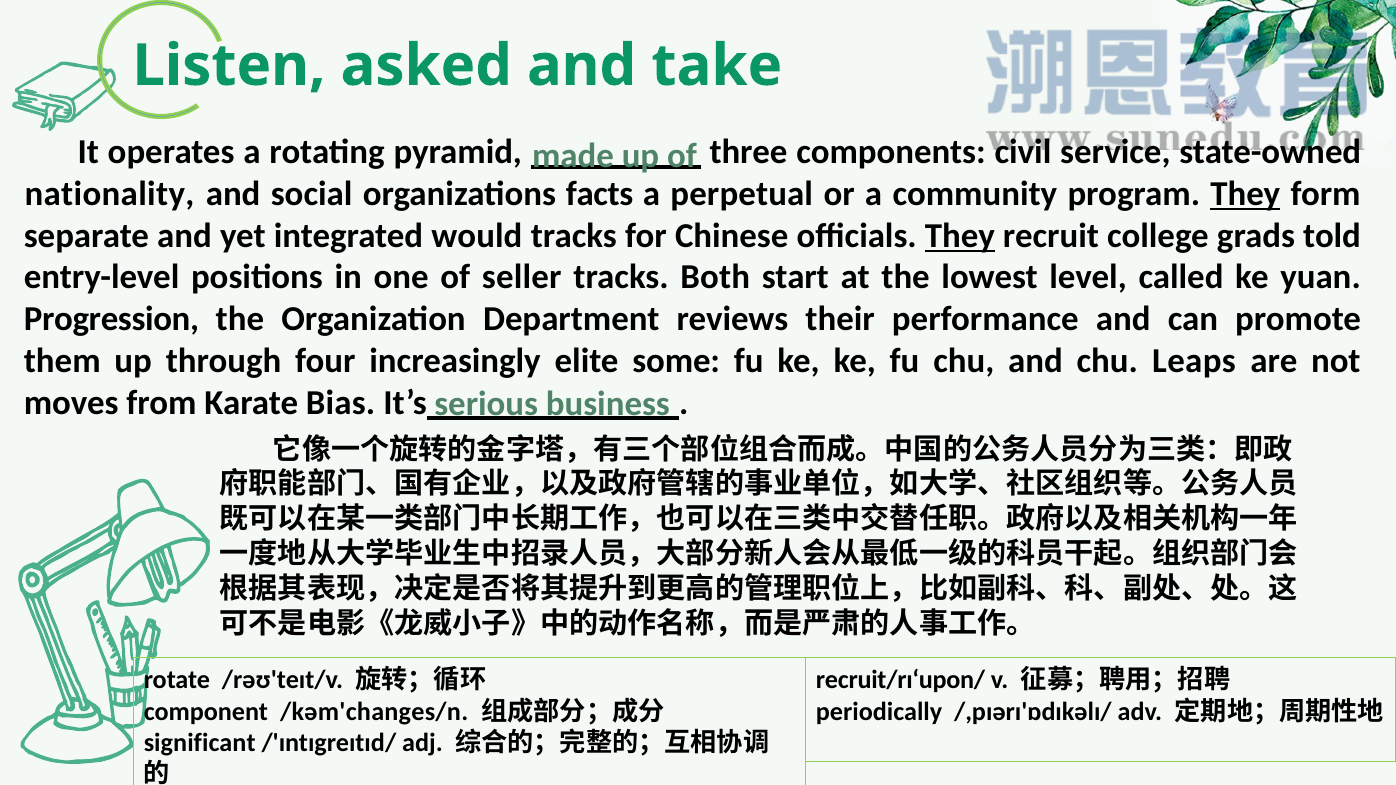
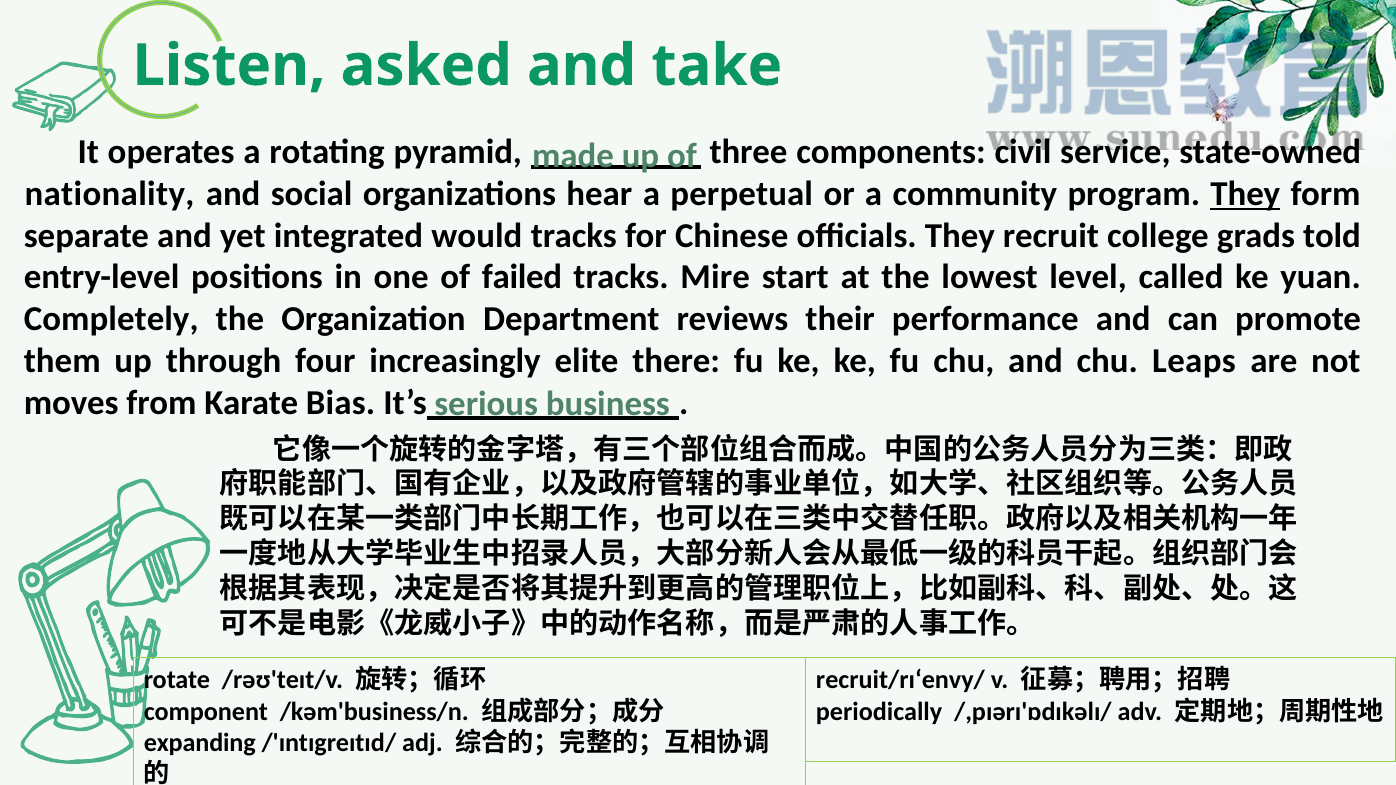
facts: facts -> hear
They at (960, 236) underline: present -> none
seller: seller -> failed
Both: Both -> Mire
Progression: Progression -> Completely
some: some -> there
recruit/rɪ‘upon/: recruit/rɪ‘upon/ -> recruit/rɪ‘envy/
/kəm'changes/n: /kəm'changes/n -> /kəm'business/n
significant: significant -> expanding
